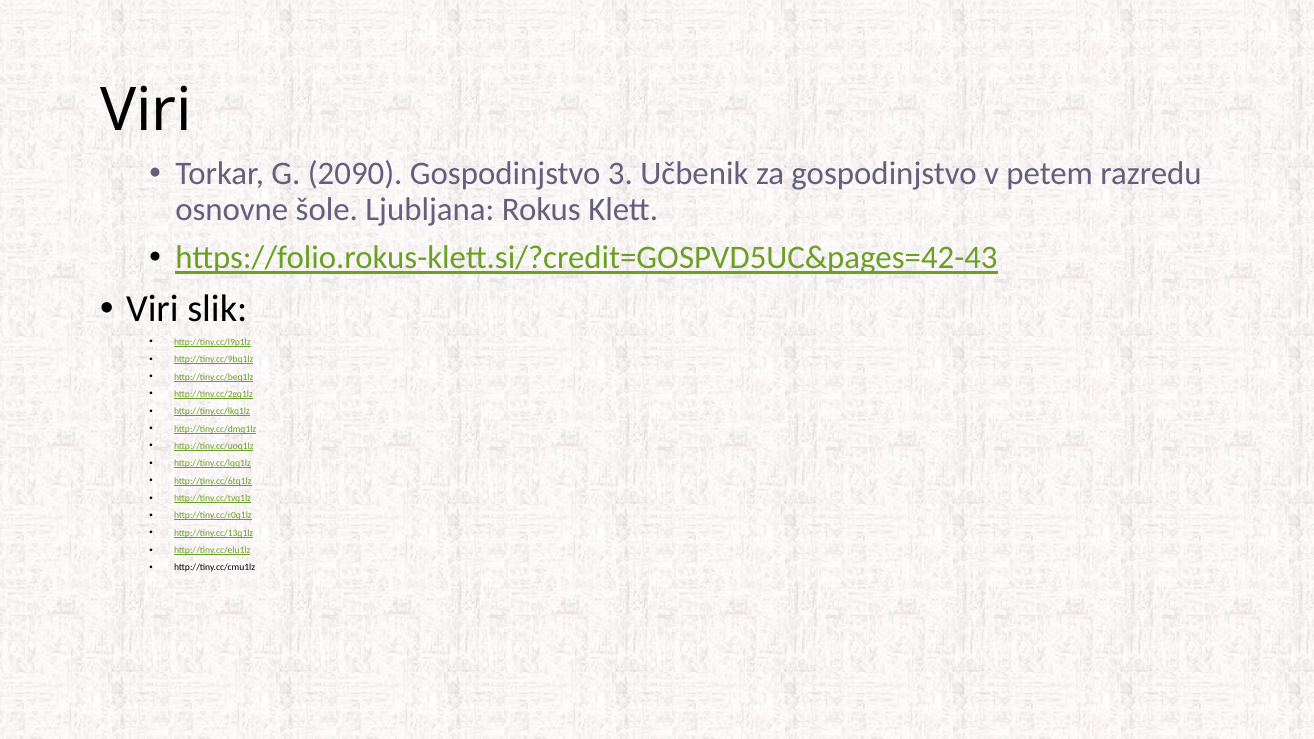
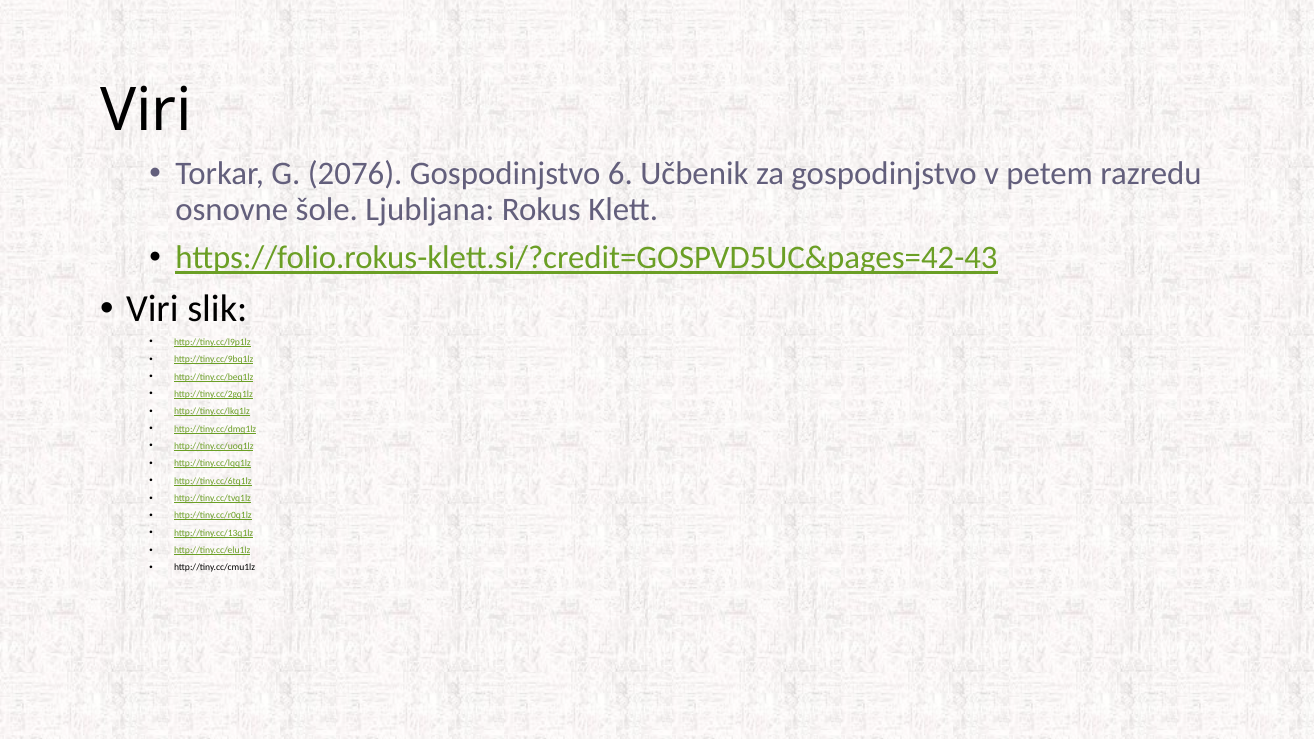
2090: 2090 -> 2076
3: 3 -> 6
